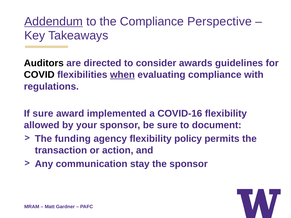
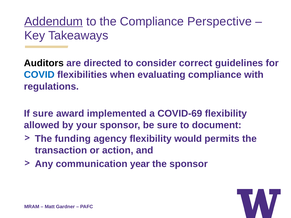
awards: awards -> correct
COVID colour: black -> blue
when underline: present -> none
COVID-16: COVID-16 -> COVID-69
policy: policy -> would
stay: stay -> year
